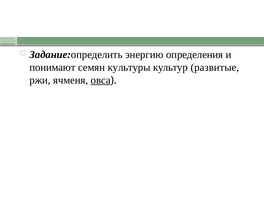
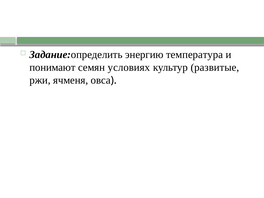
определения: определения -> температура
культуры: культуры -> условиях
овса underline: present -> none
